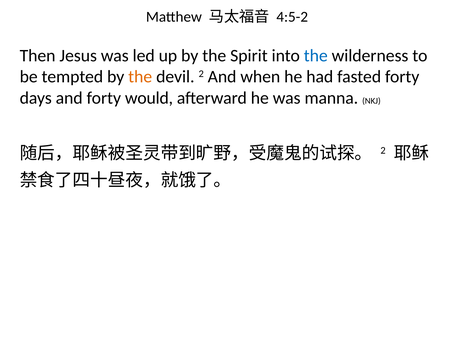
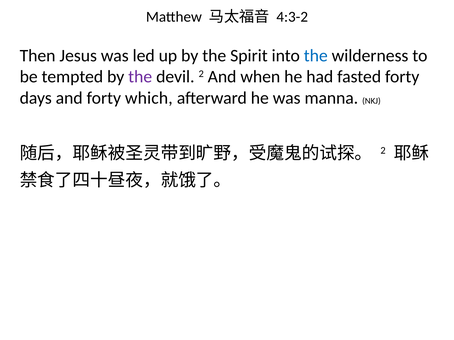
4:5-2: 4:5-2 -> 4:3-2
the at (140, 77) colour: orange -> purple
would: would -> which
